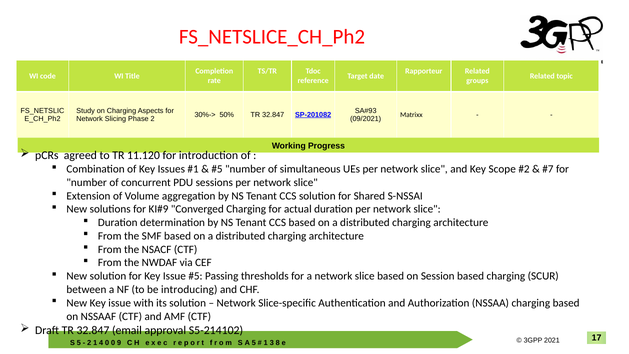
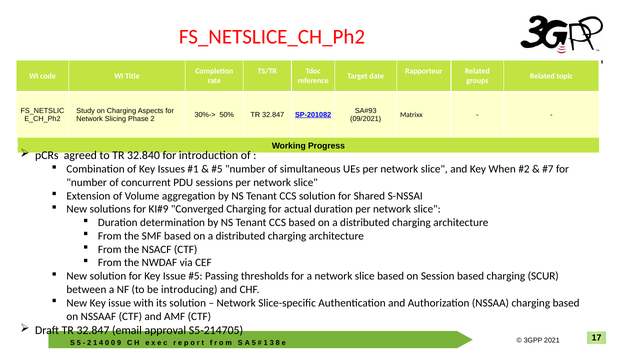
11.120: 11.120 -> 32.840
Scope: Scope -> When
S5-214102: S5-214102 -> S5-214705
